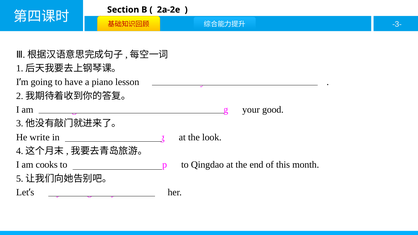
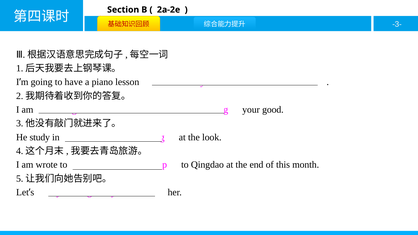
write: write -> study
cooks: cooks -> wrote
